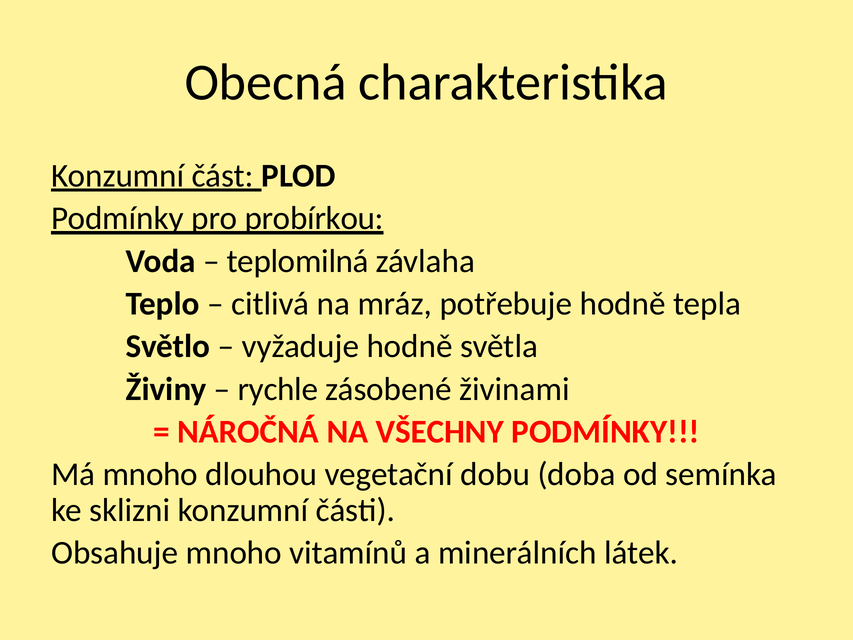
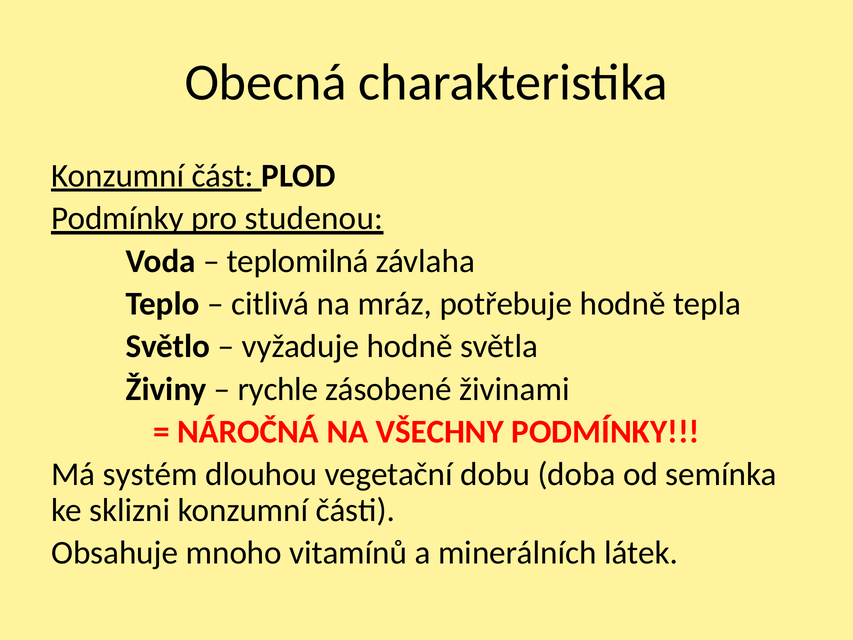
probírkou: probírkou -> studenou
Má mnoho: mnoho -> systém
